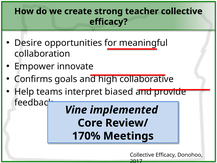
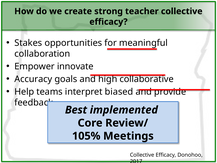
Desire: Desire -> Stakes
Confirms: Confirms -> Accuracy
Vine: Vine -> Best
170%: 170% -> 105%
